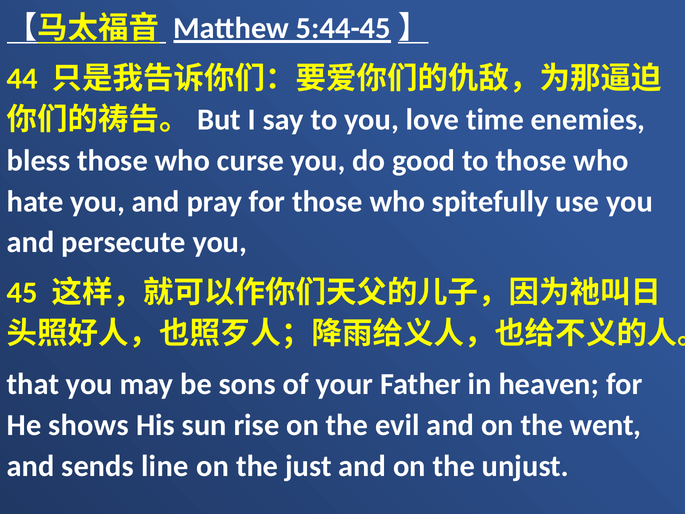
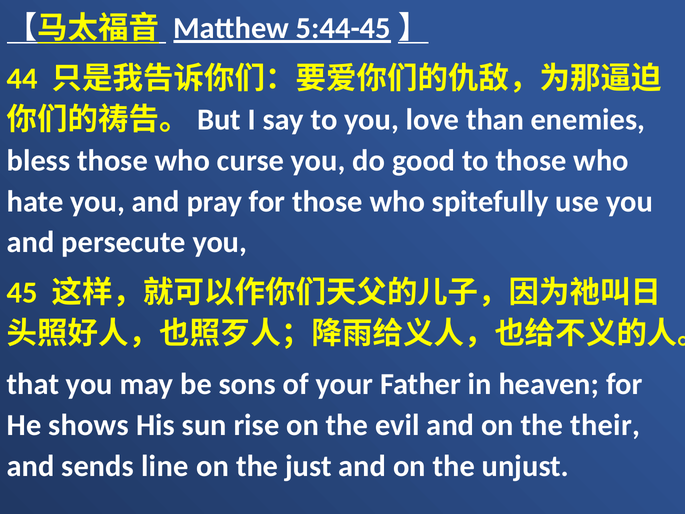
time: time -> than
went: went -> their
